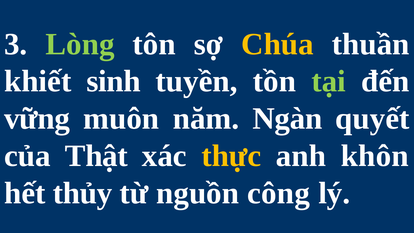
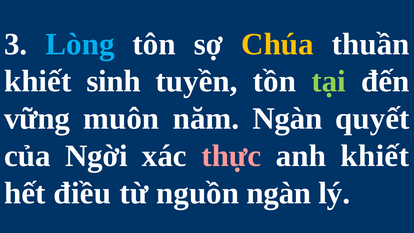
Lòng colour: light green -> light blue
Thật: Thật -> Ngời
thực colour: yellow -> pink
anh khôn: khôn -> khiết
thủy: thủy -> điều
nguồn công: công -> ngàn
